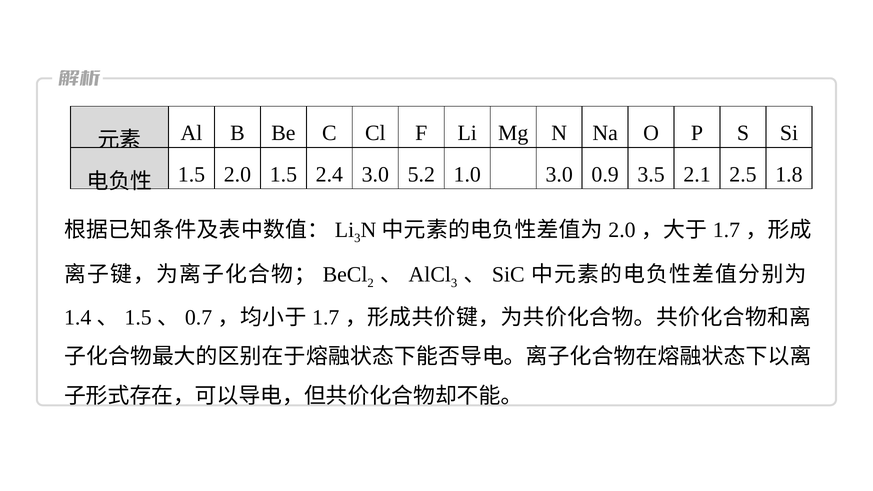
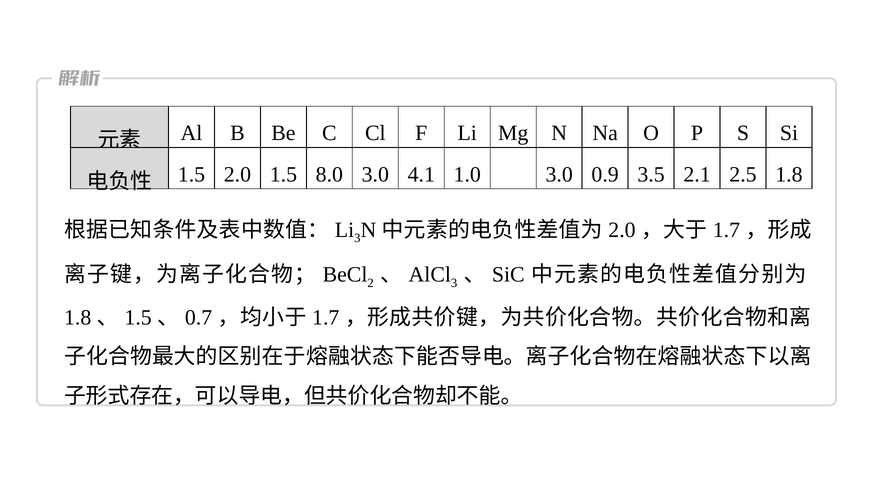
2.4: 2.4 -> 8.0
5.2: 5.2 -> 4.1
1.4 at (78, 317): 1.4 -> 1.8
